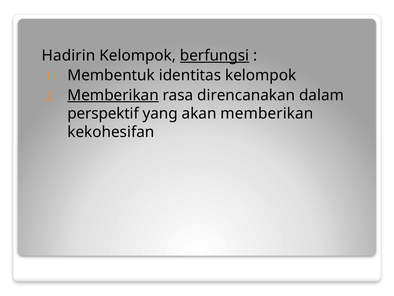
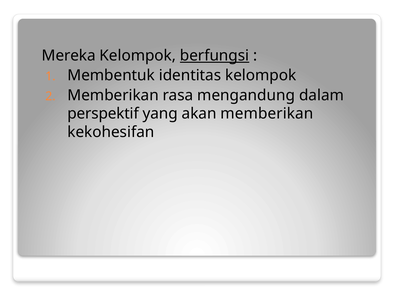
Hadirin: Hadirin -> Mereka
Memberikan at (113, 95) underline: present -> none
direncanakan: direncanakan -> mengandung
